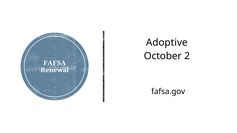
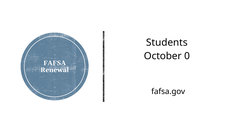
Adoptive: Adoptive -> Students
2: 2 -> 0
